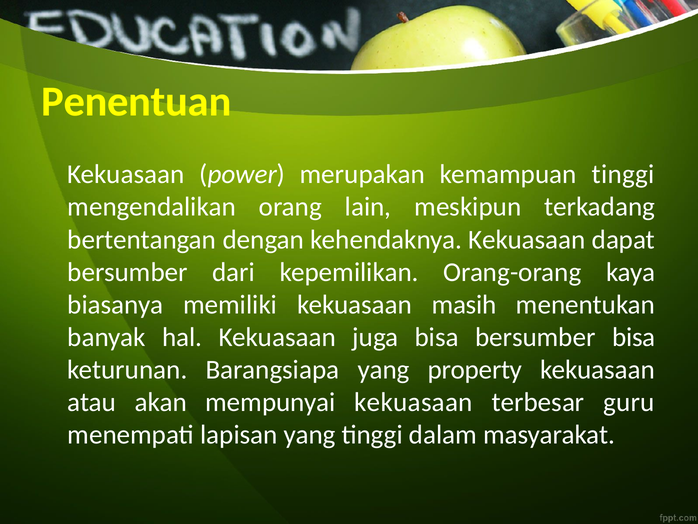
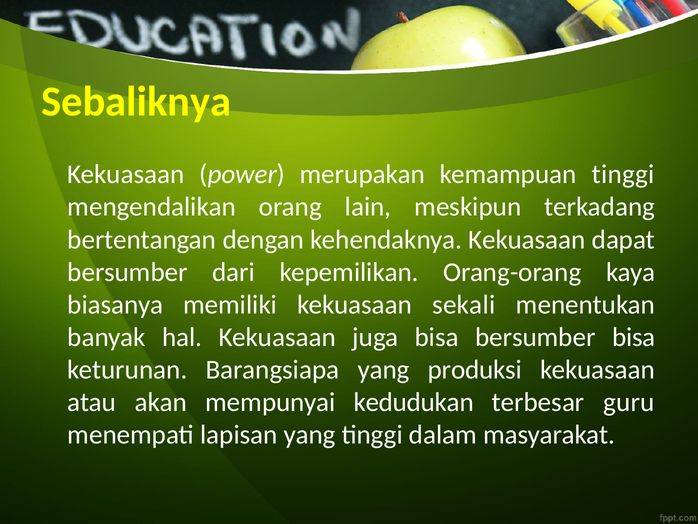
Penentuan: Penentuan -> Sebaliknya
masih: masih -> sekali
property: property -> produksi
mempunyai kekuasaan: kekuasaan -> kedudukan
